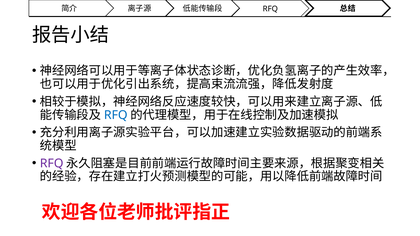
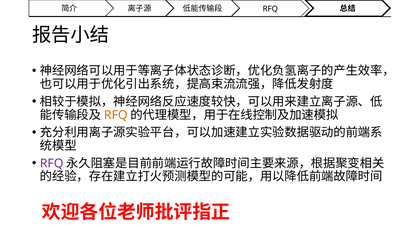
RFQ at (116, 115) colour: blue -> orange
